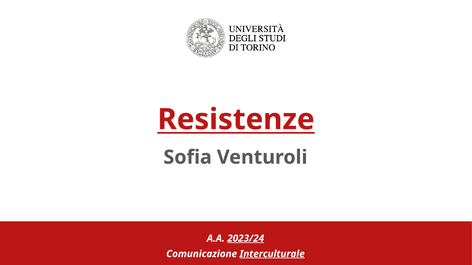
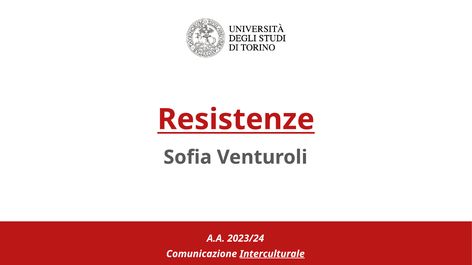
2023/24 underline: present -> none
